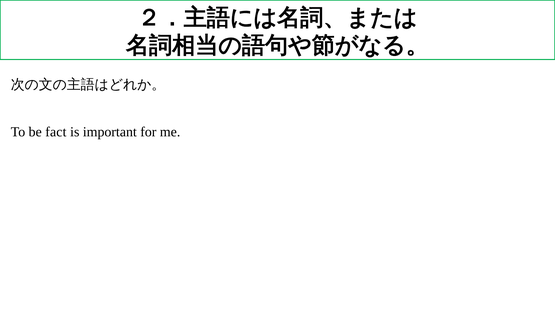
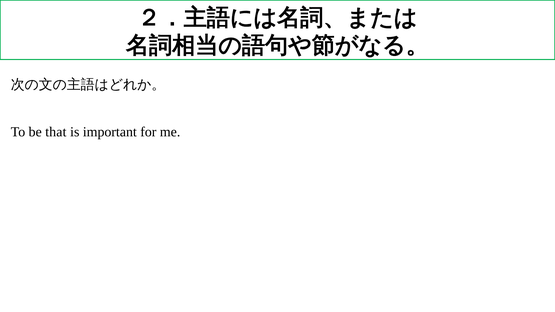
fact: fact -> that
